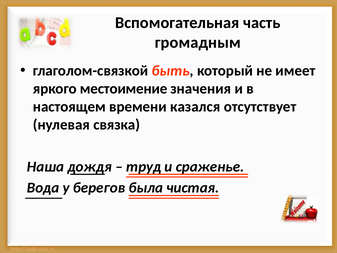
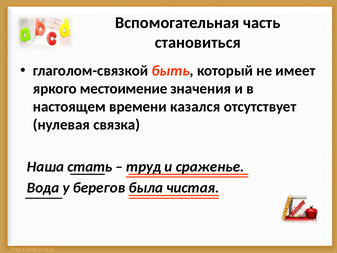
громадным: громадным -> становиться
дождя: дождя -> стать
